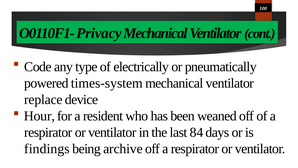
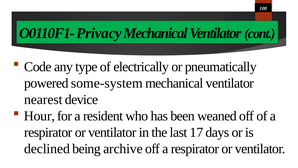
times-system: times-system -> some-system
replace: replace -> nearest
84: 84 -> 17
findings: findings -> declined
